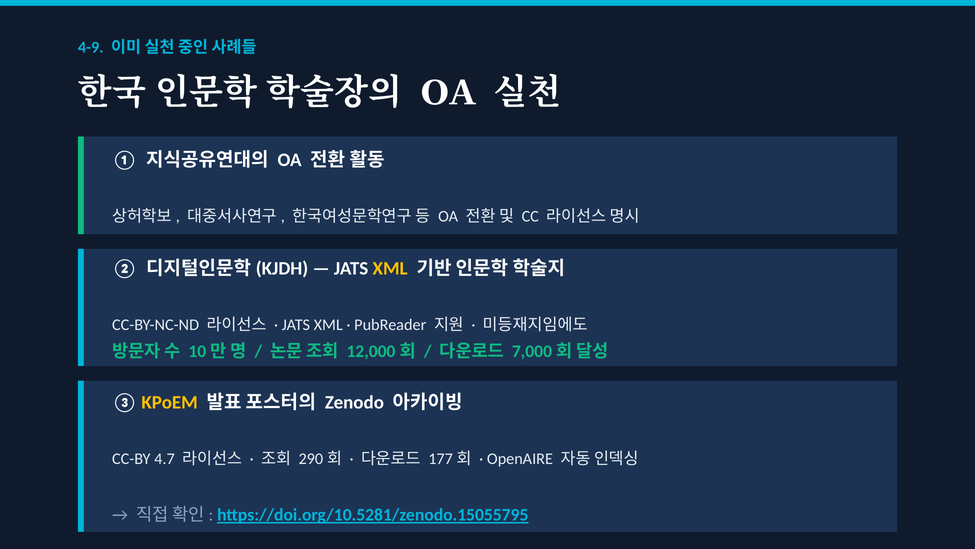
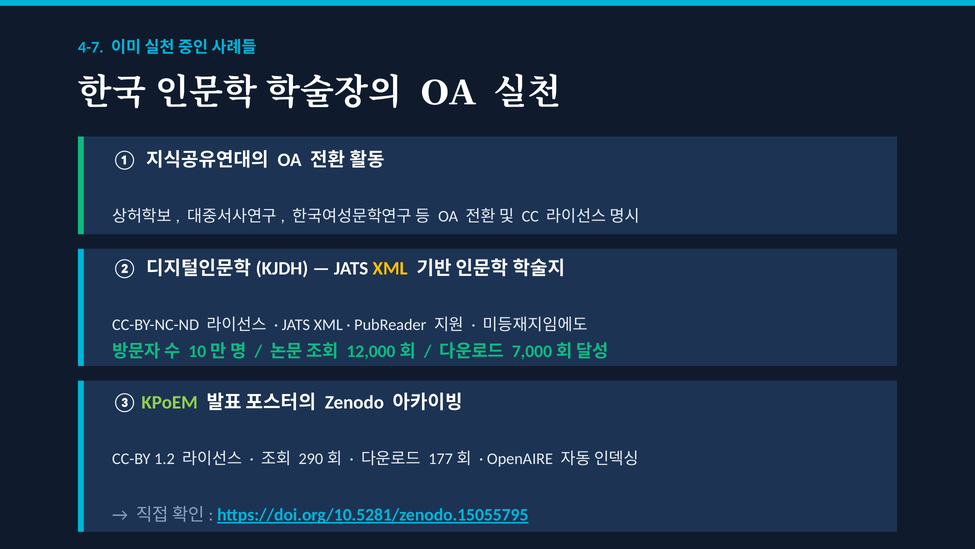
4-9: 4-9 -> 4-7
KPoEM colour: yellow -> light green
4.7: 4.7 -> 1.2
